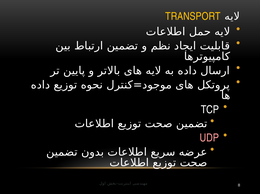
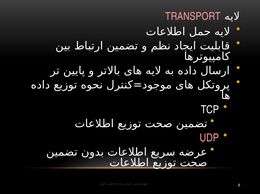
TRANSPORT colour: yellow -> pink
